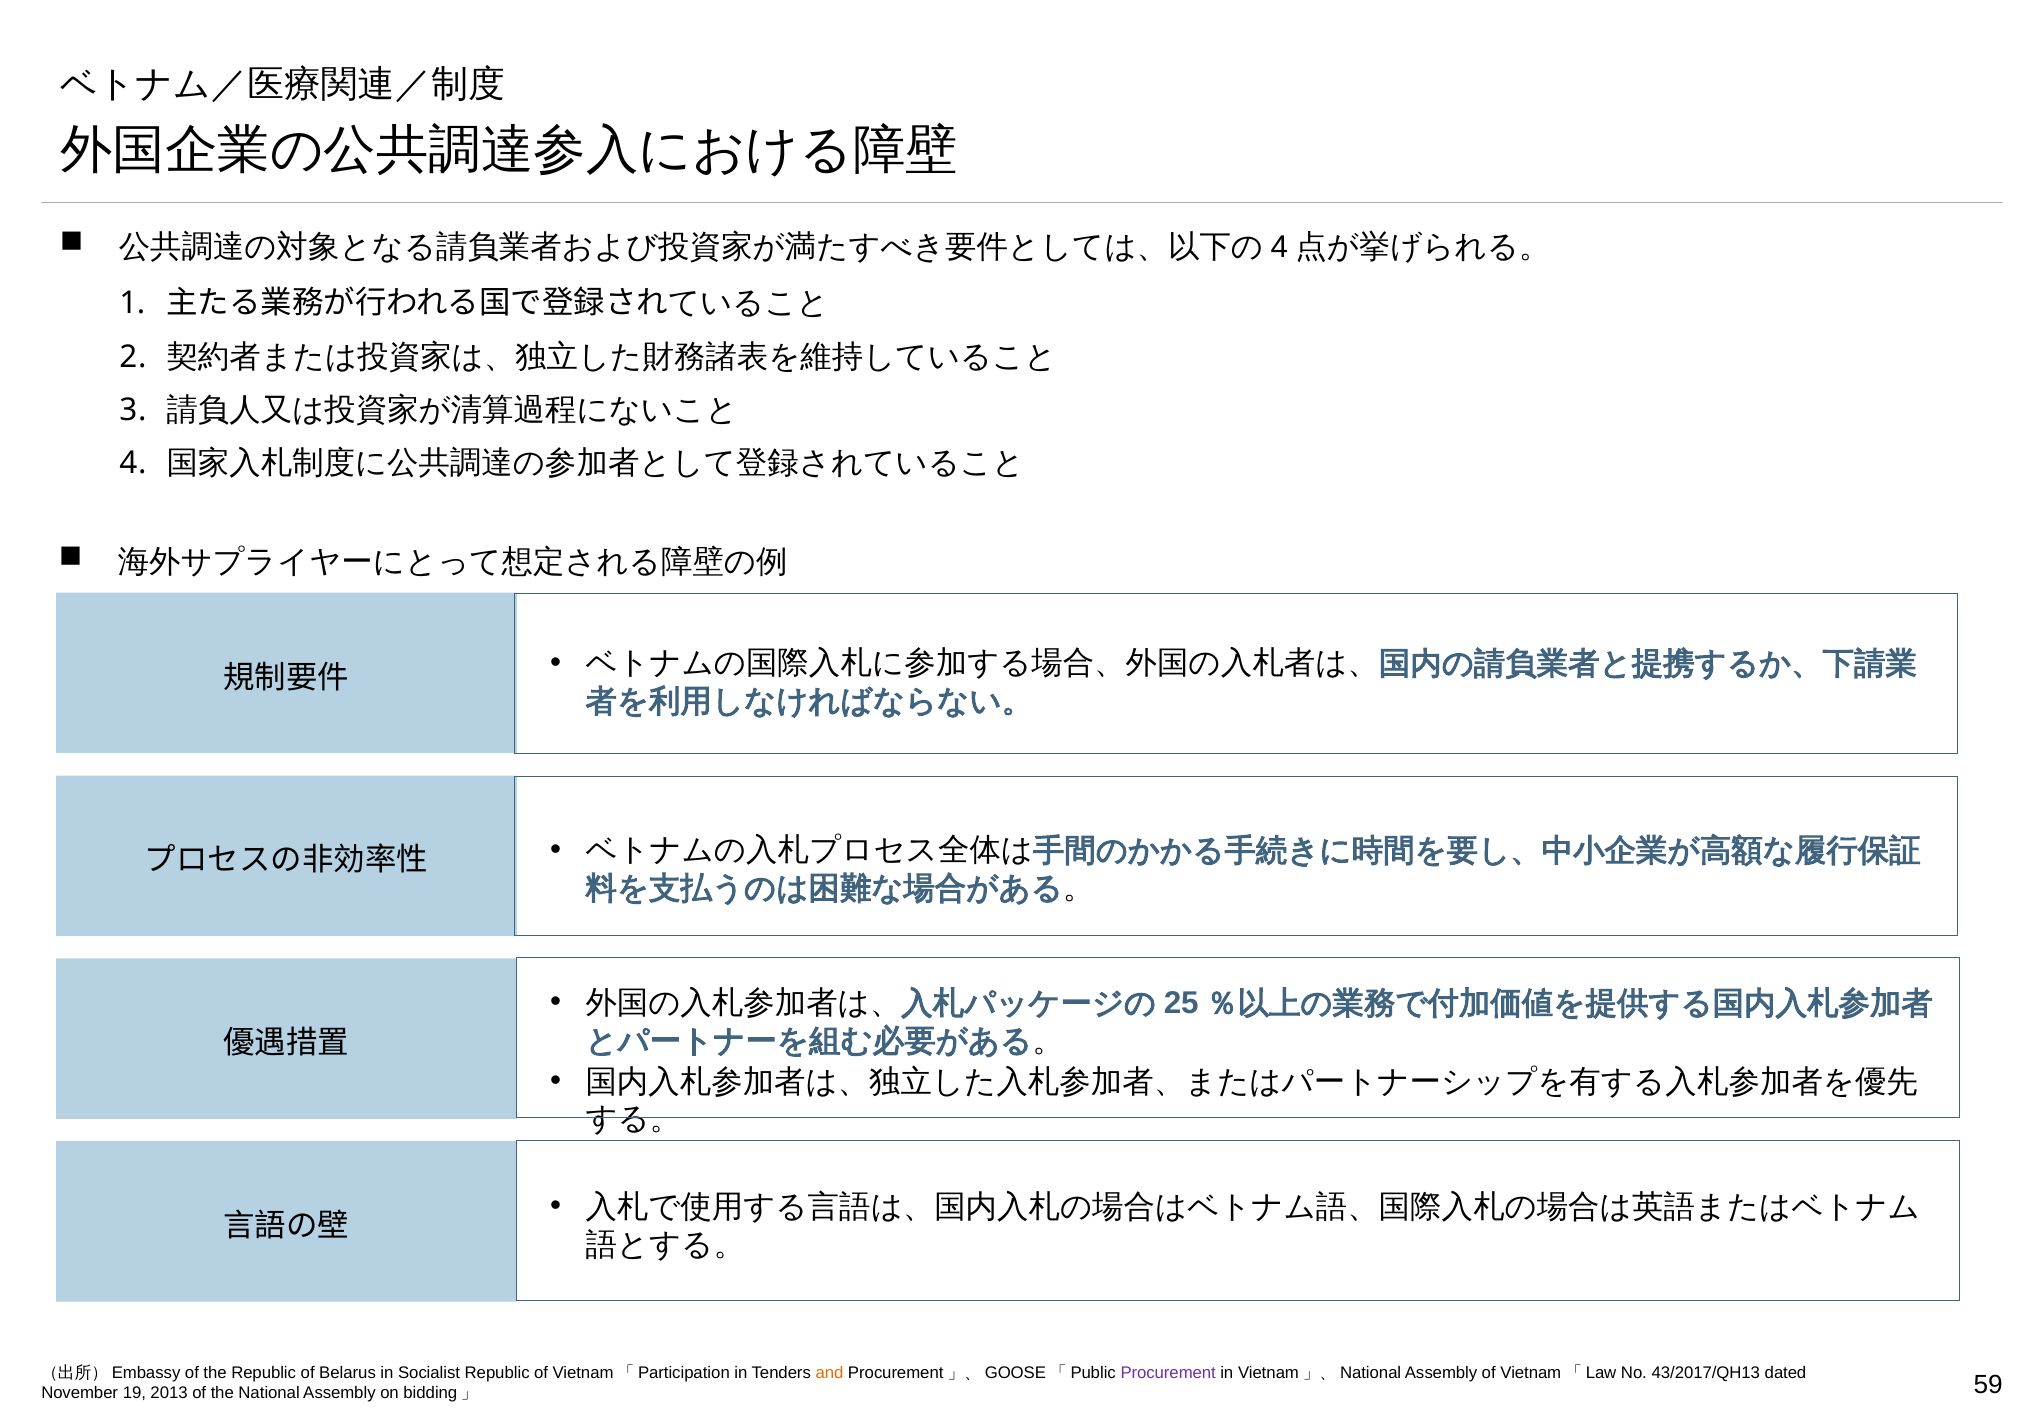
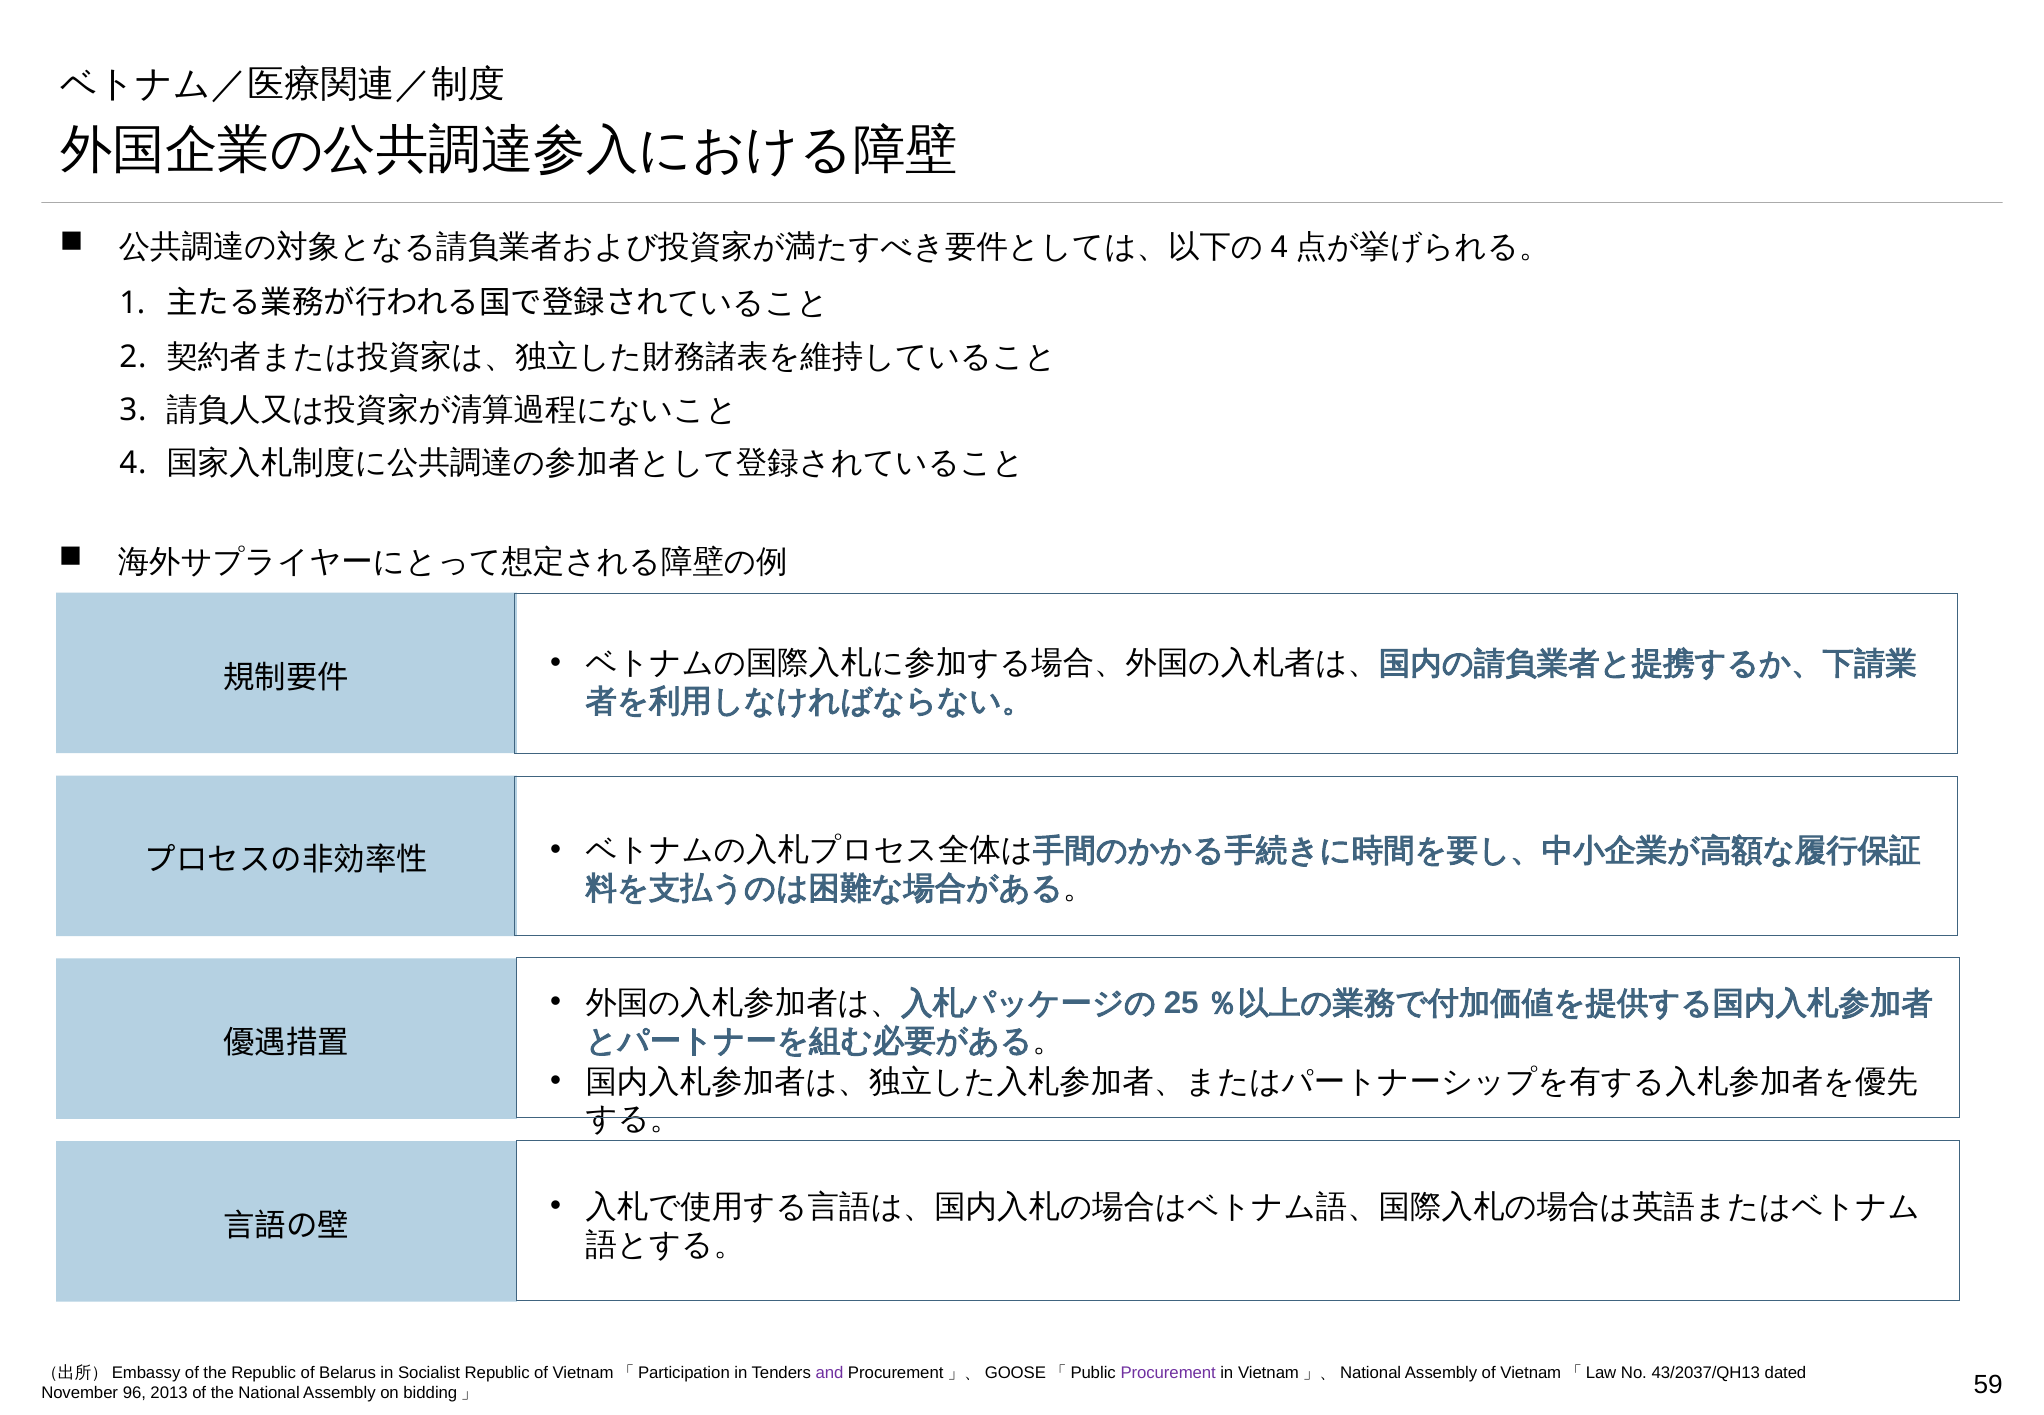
and colour: orange -> purple
43/2017/QH13: 43/2017/QH13 -> 43/2037/QH13
19: 19 -> 96
